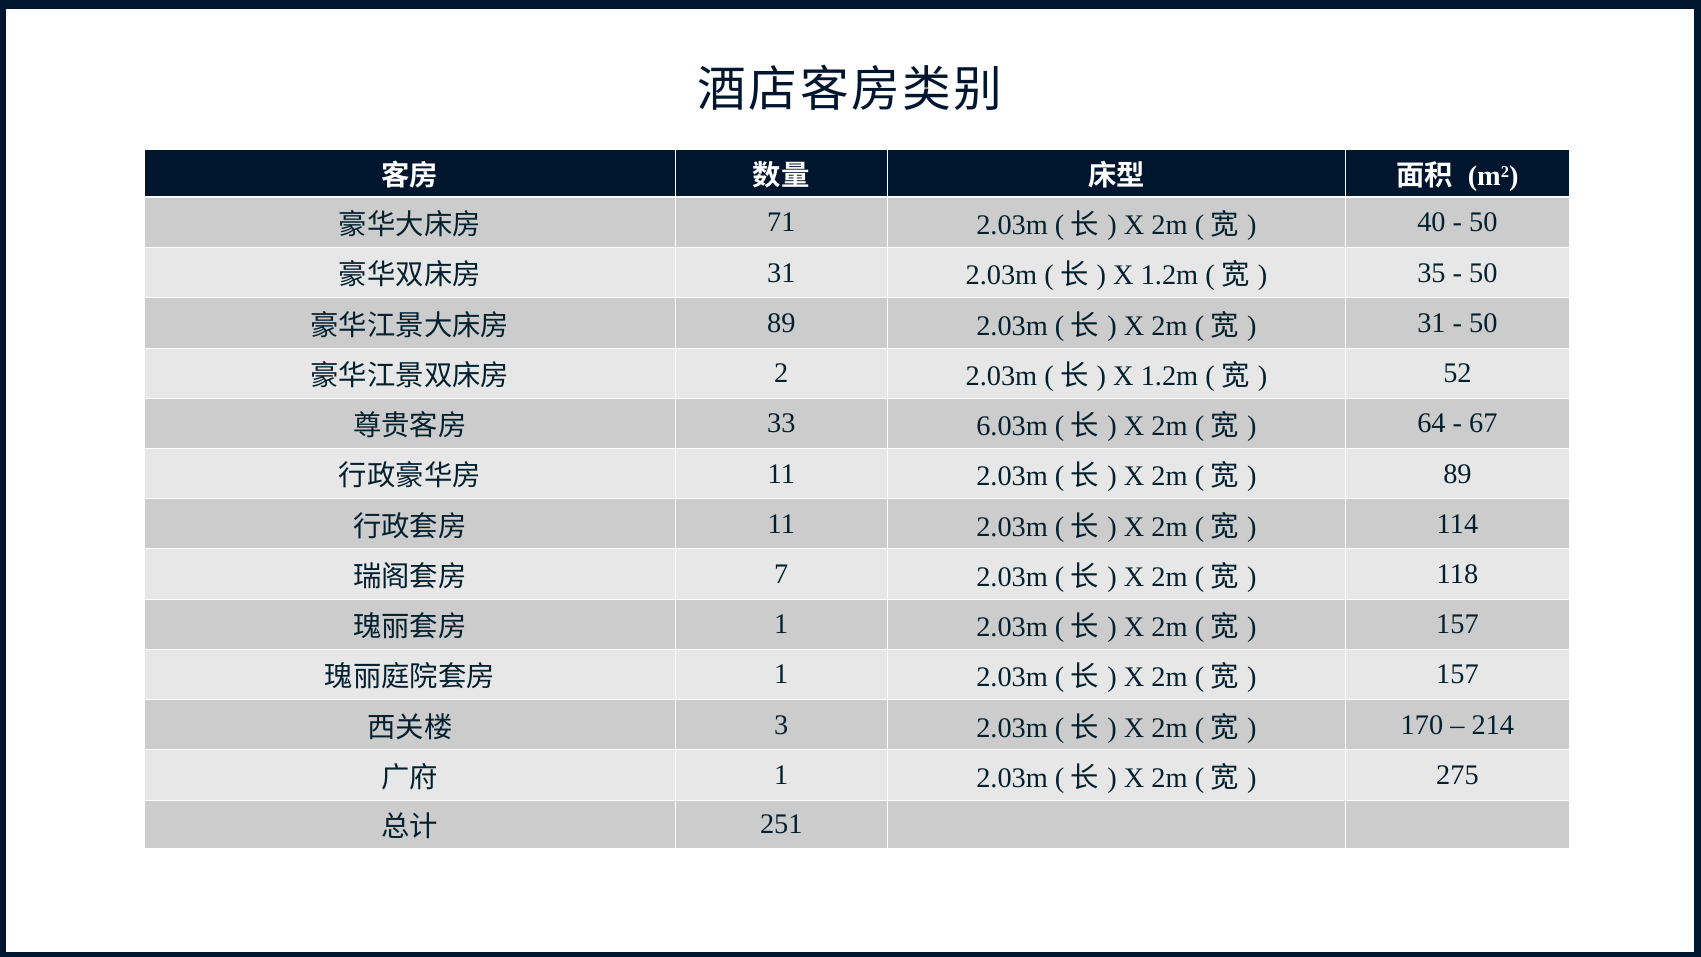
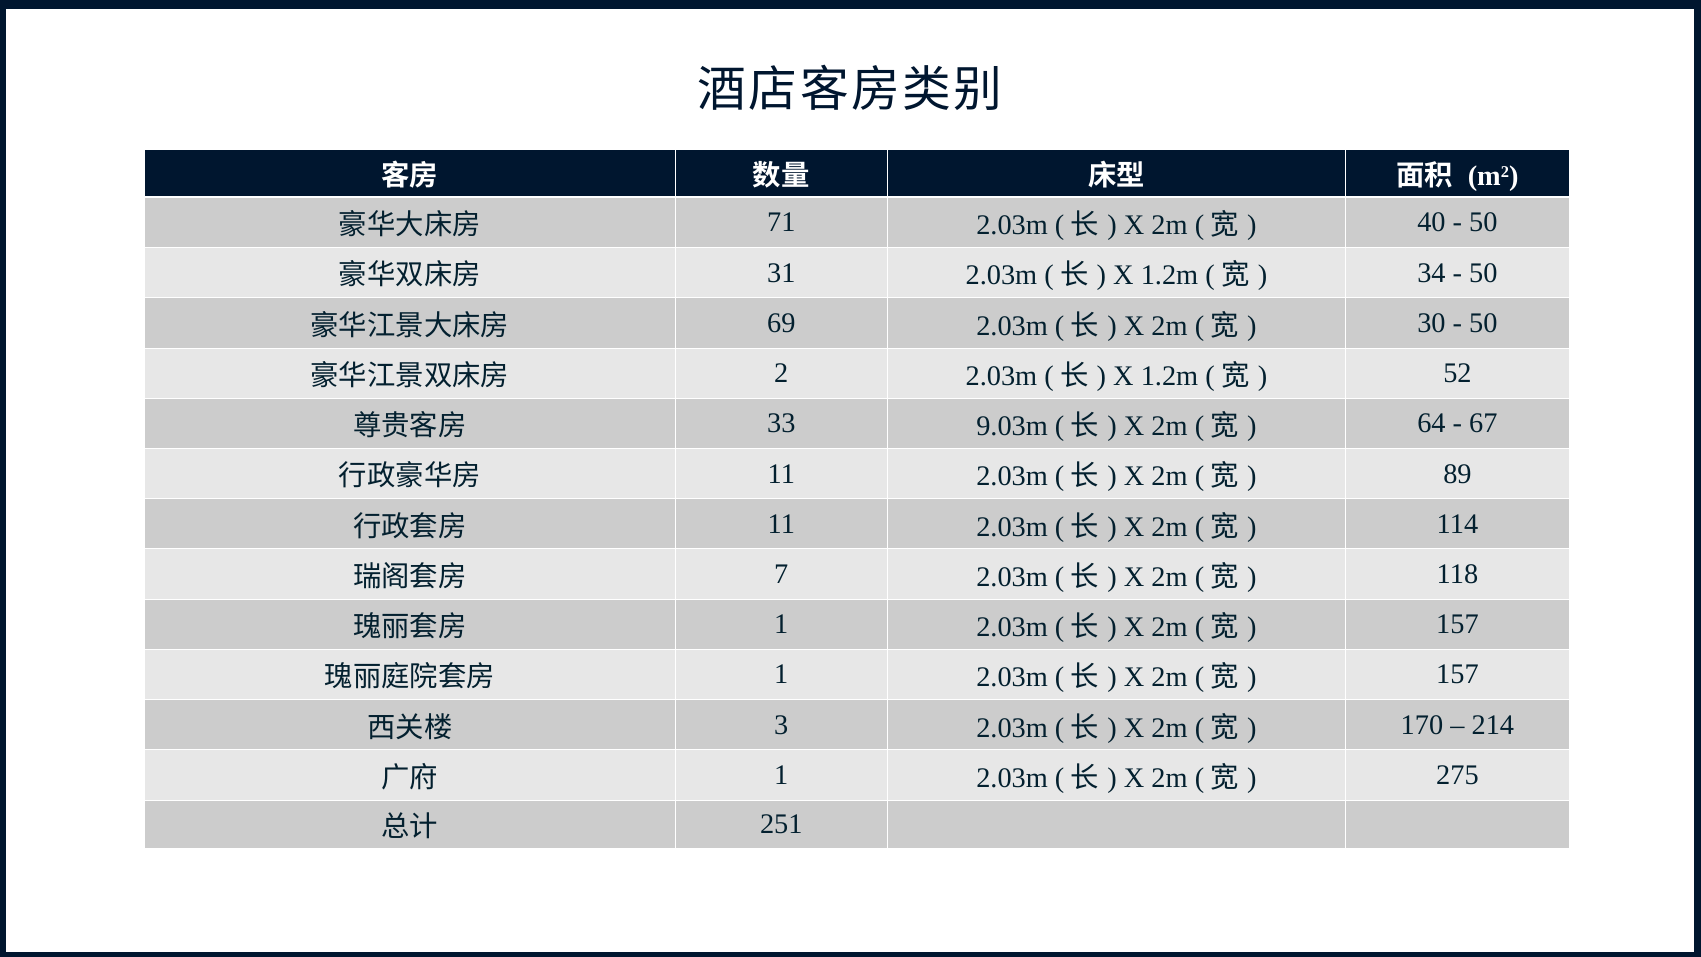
35: 35 -> 34
89 at (781, 323): 89 -> 69
31 at (1431, 323): 31 -> 30
6.03m: 6.03m -> 9.03m
